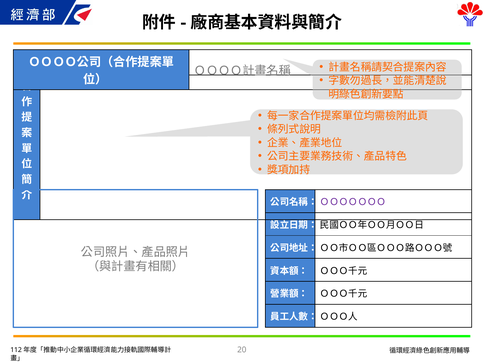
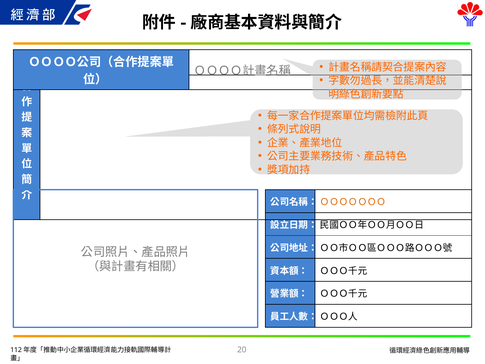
ＯＯＯＯＯＯＯ colour: purple -> orange
